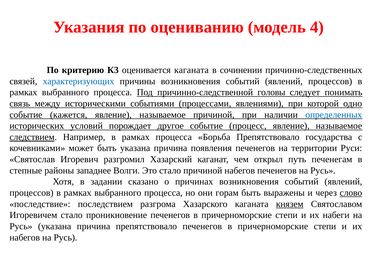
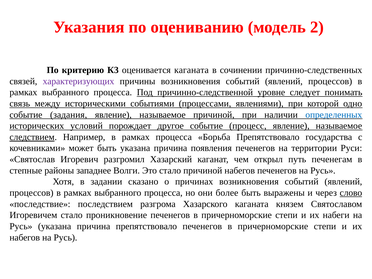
4: 4 -> 2
характеризующих colour: blue -> purple
головы: головы -> уровне
кажется: кажется -> задания
горам: горам -> более
князем underline: present -> none
